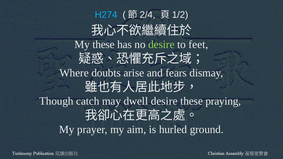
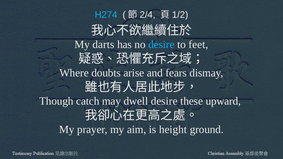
My these: these -> darts
desire at (161, 45) colour: light green -> light blue
praying: praying -> upward
hurled: hurled -> height
